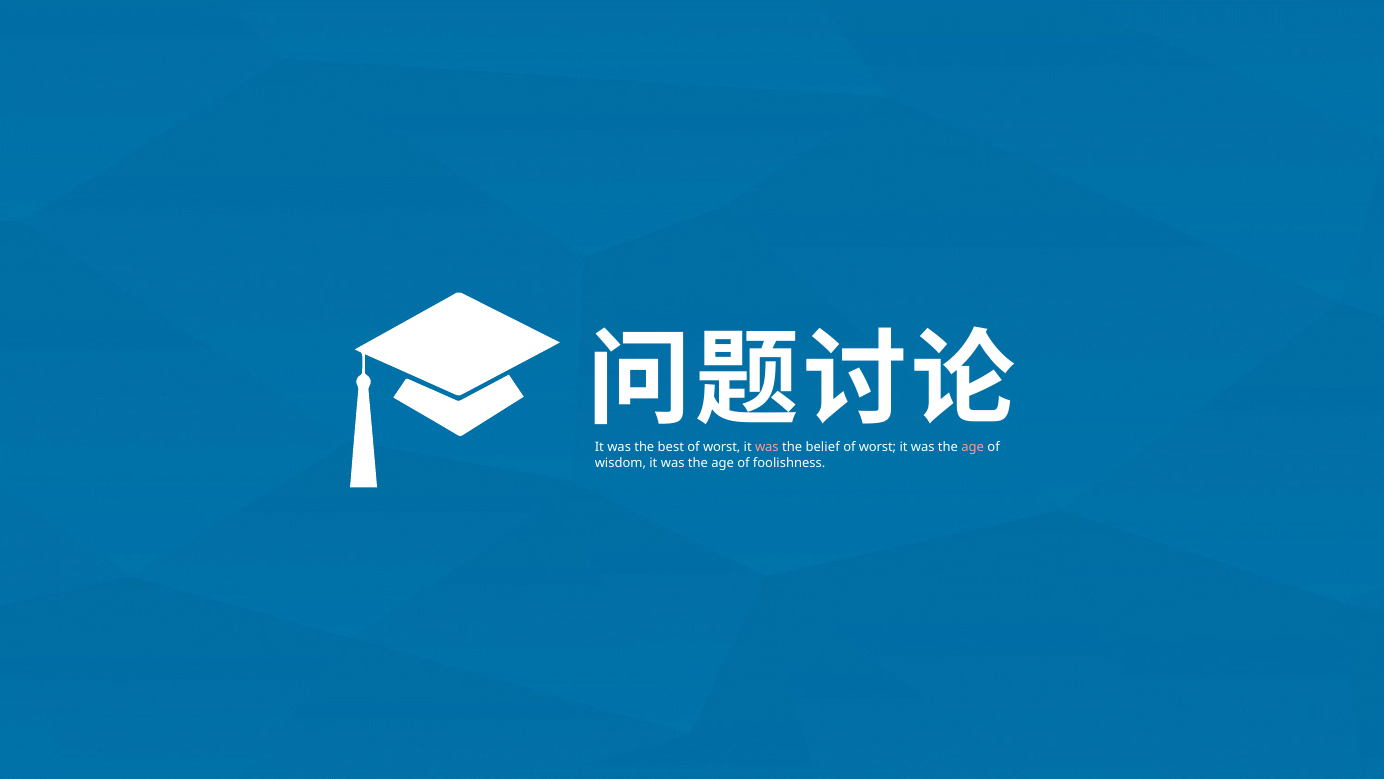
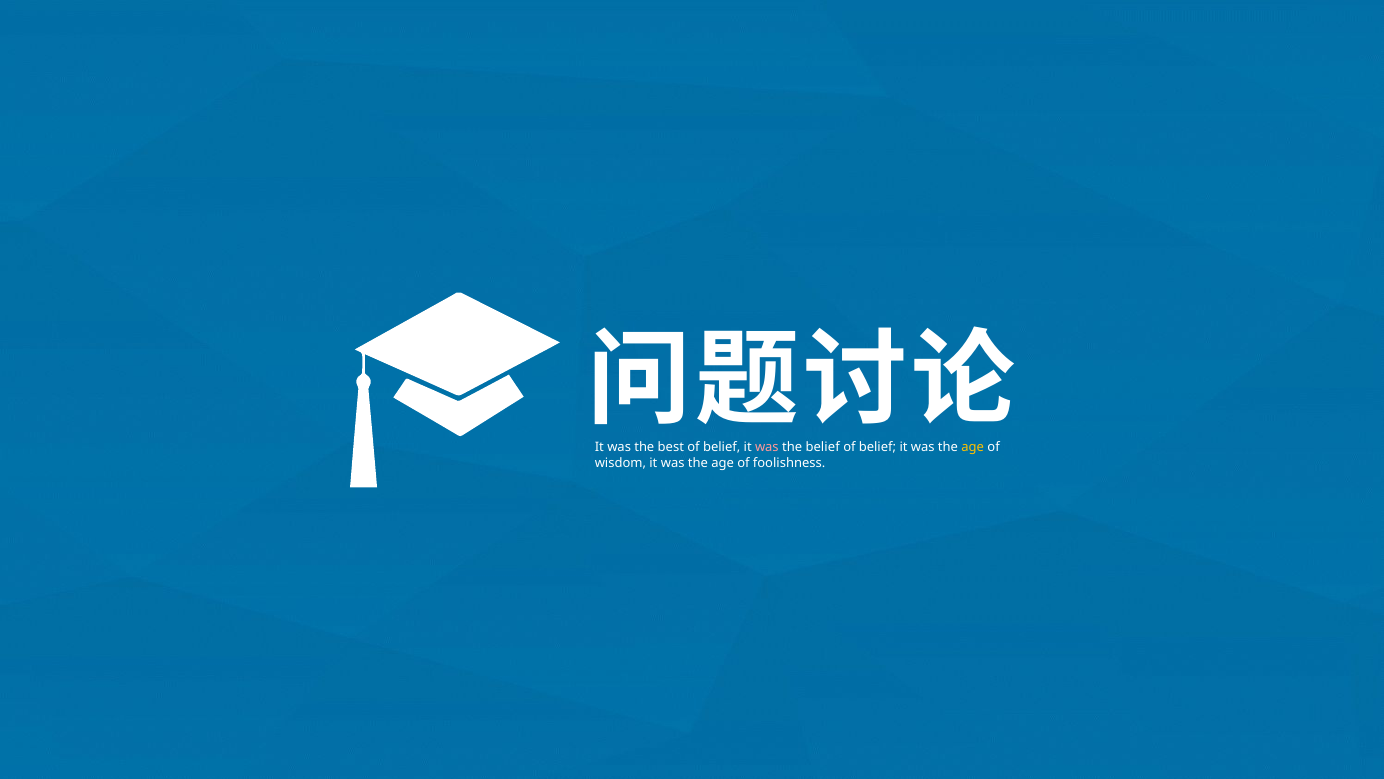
best of worst: worst -> belief
worst at (877, 447): worst -> belief
age at (973, 447) colour: pink -> yellow
